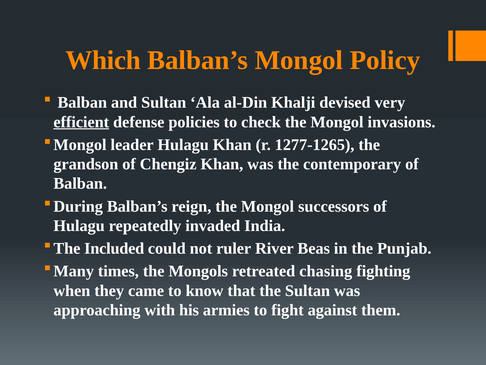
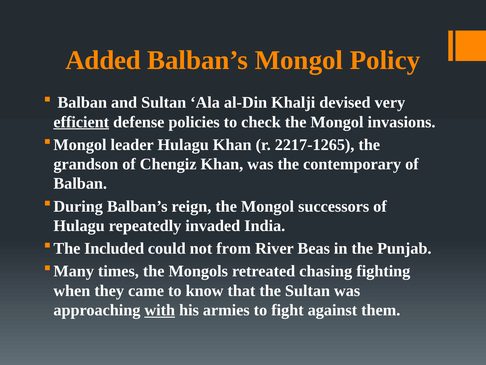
Which: Which -> Added
1277-1265: 1277-1265 -> 2217-1265
ruler: ruler -> from
with underline: none -> present
